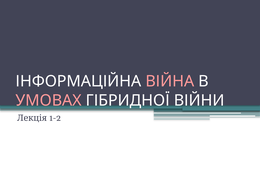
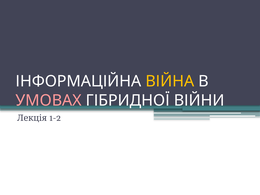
ВІЙНА colour: pink -> yellow
